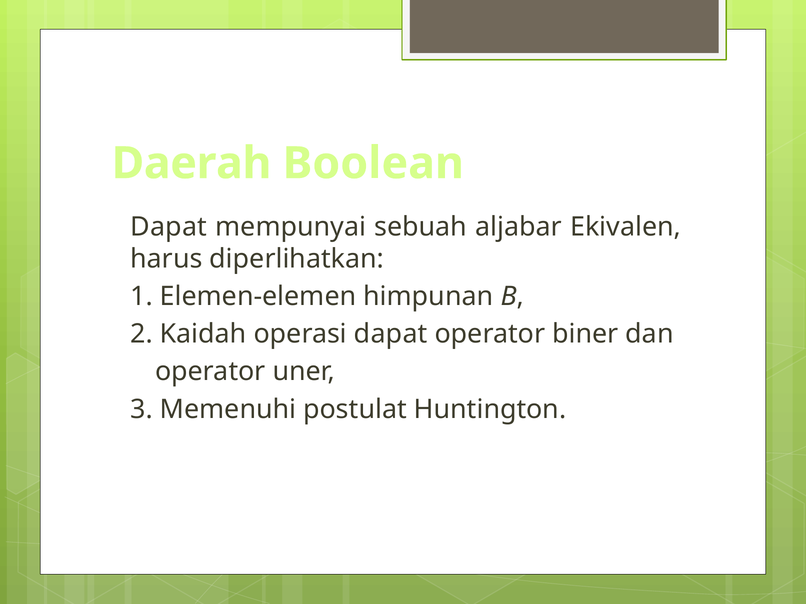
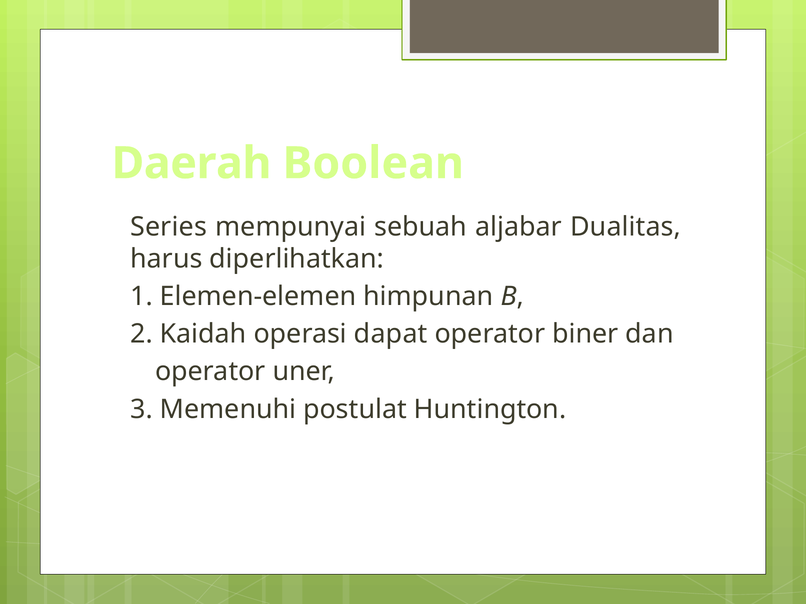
Dapat at (169, 227): Dapat -> Series
Ekivalen: Ekivalen -> Dualitas
